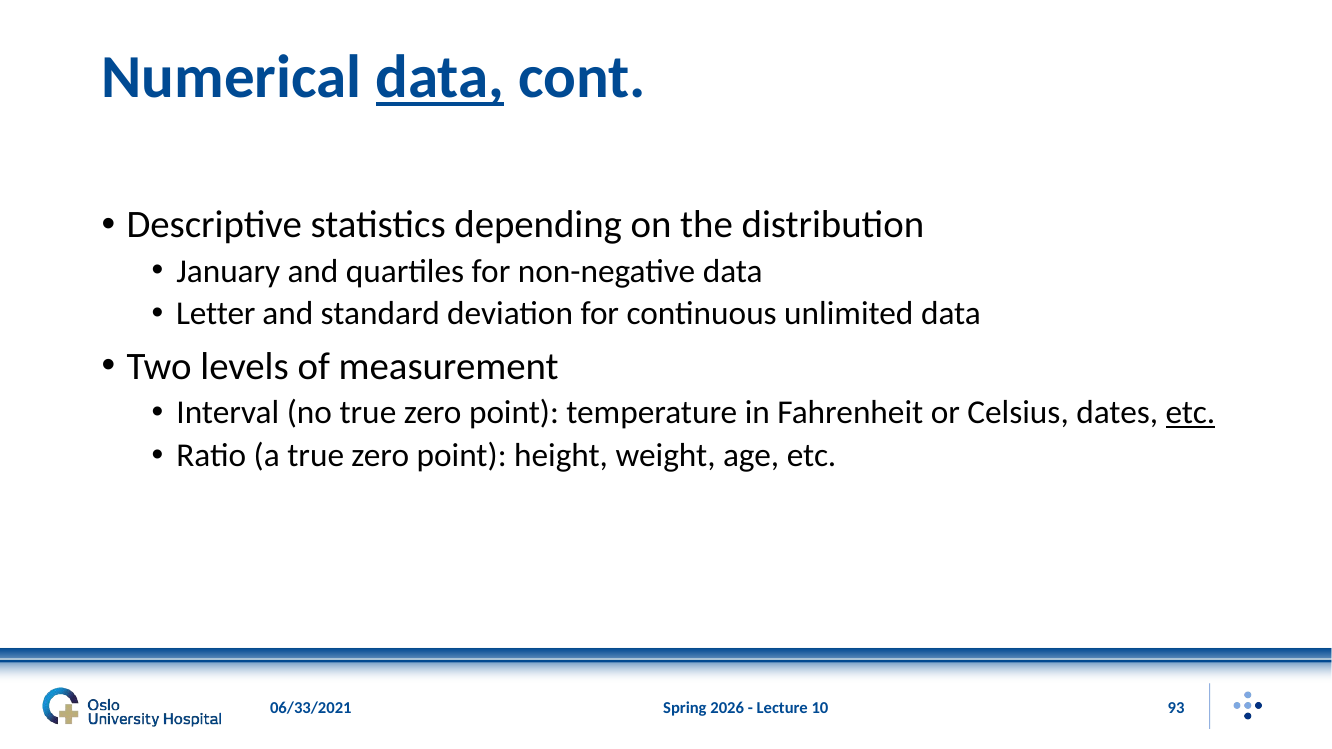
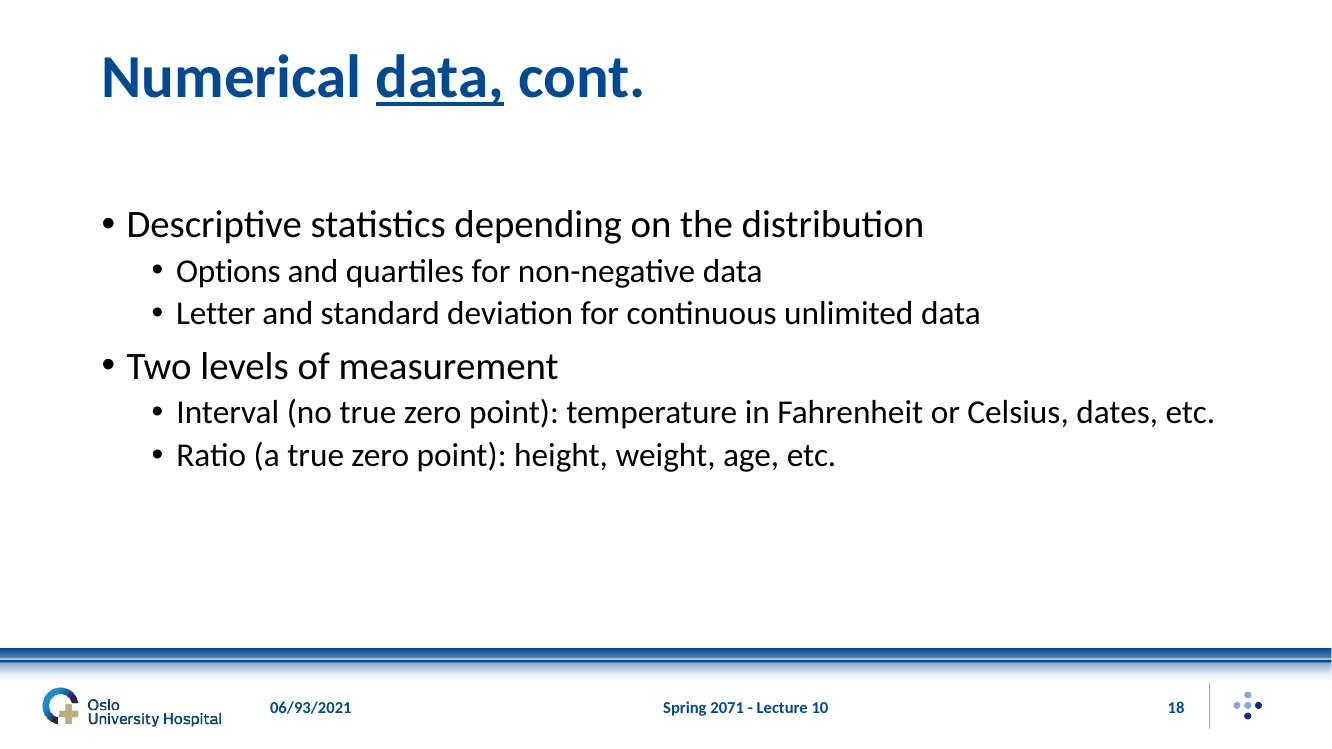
January: January -> Options
etc at (1190, 413) underline: present -> none
2026: 2026 -> 2071
93: 93 -> 18
06/33/2021: 06/33/2021 -> 06/93/2021
